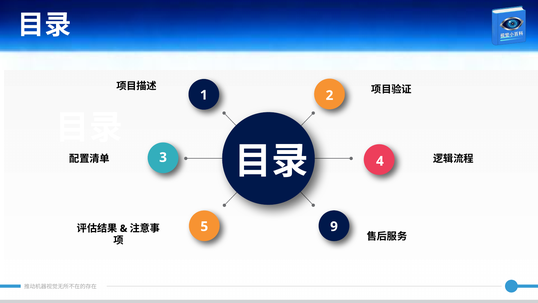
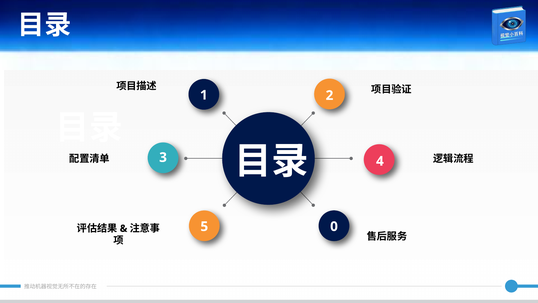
9: 9 -> 0
